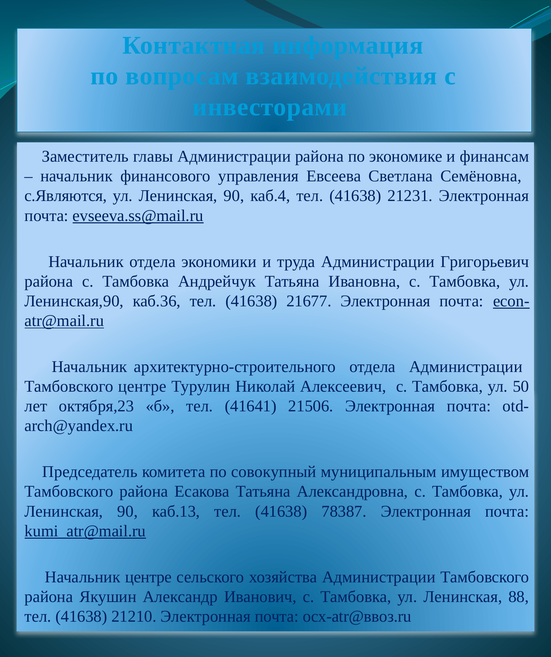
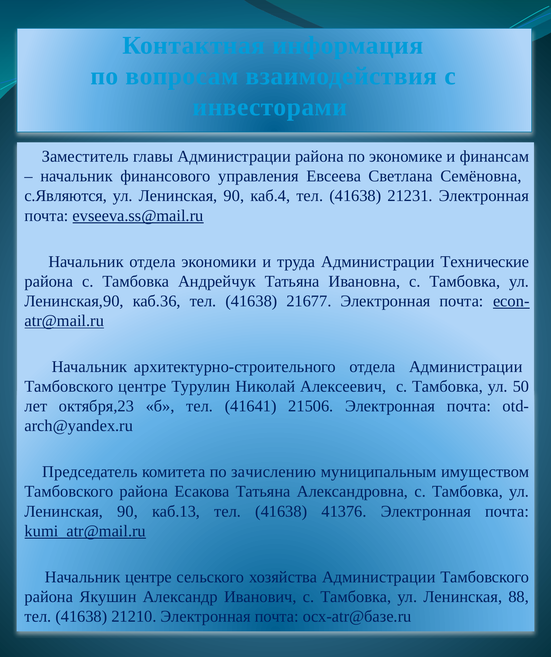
Григорьевич: Григорьевич -> Технические
совокупный: совокупный -> зачислению
78387: 78387 -> 41376
ocx-atr@ввоз.ru: ocx-atr@ввоз.ru -> ocx-atr@базе.ru
